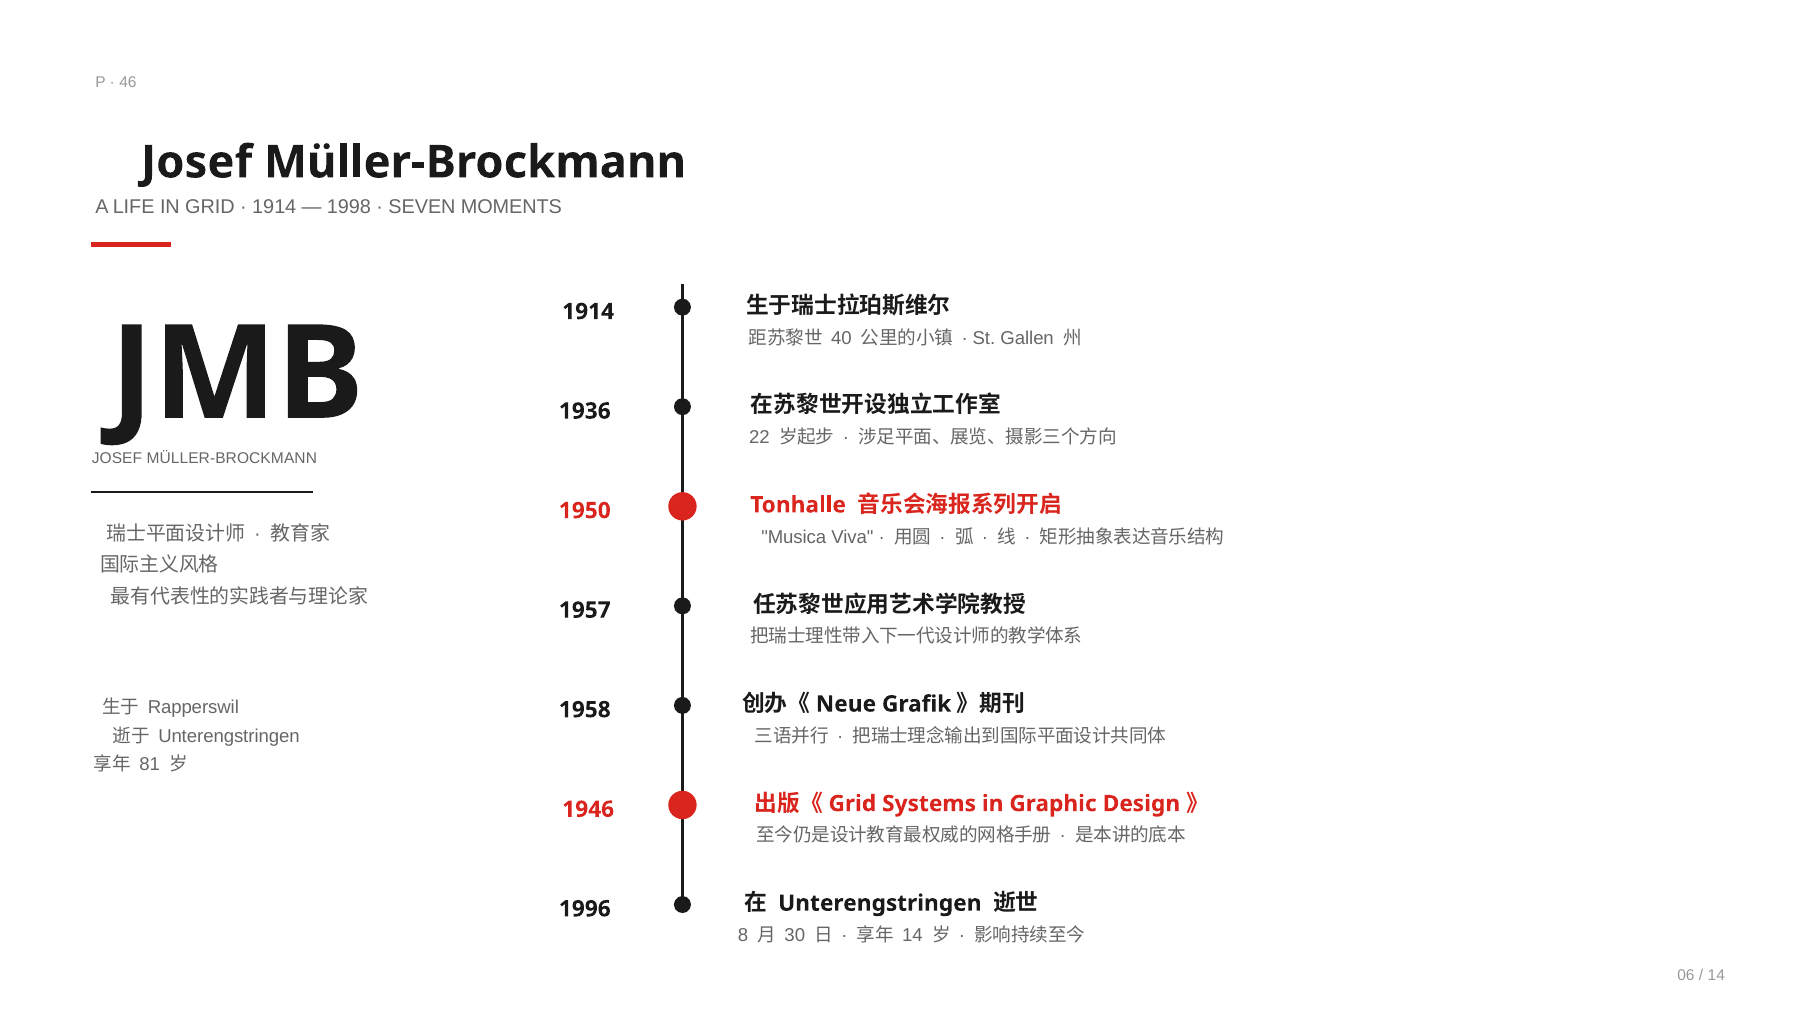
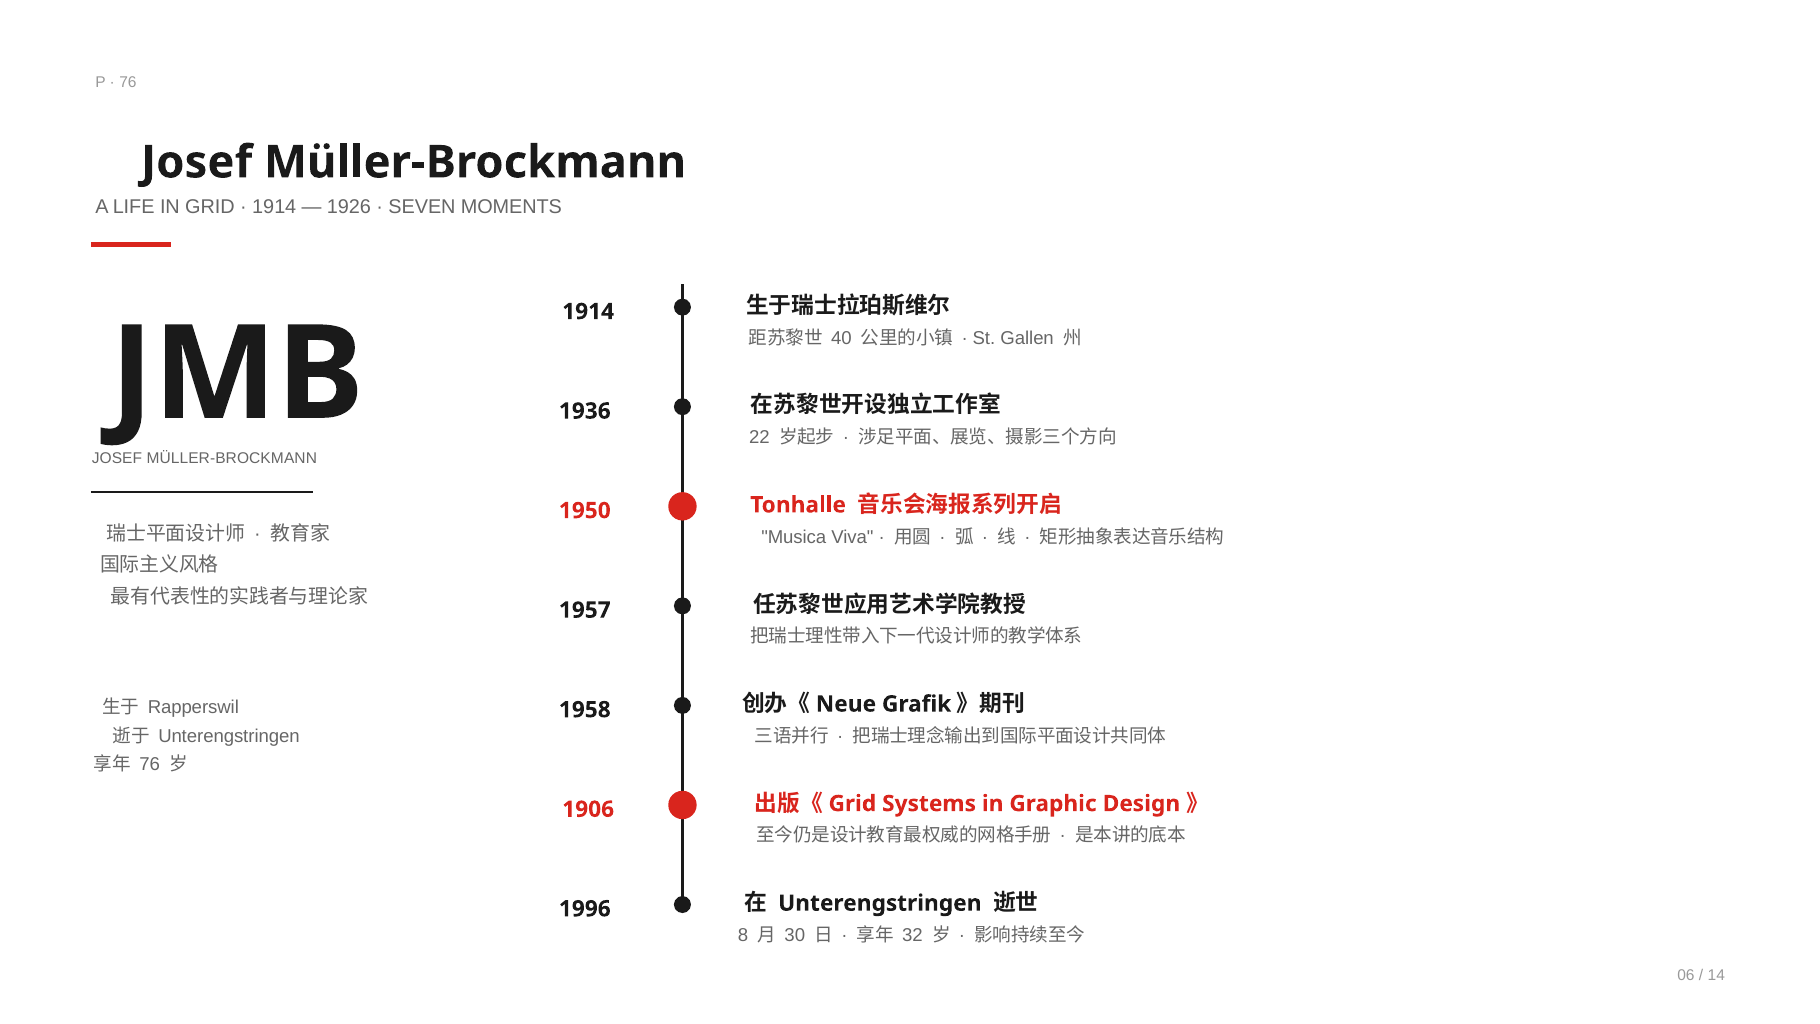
46 at (128, 83): 46 -> 76
1998: 1998 -> 1926
81 at (150, 764): 81 -> 76
1946: 1946 -> 1906
14 at (913, 935): 14 -> 32
